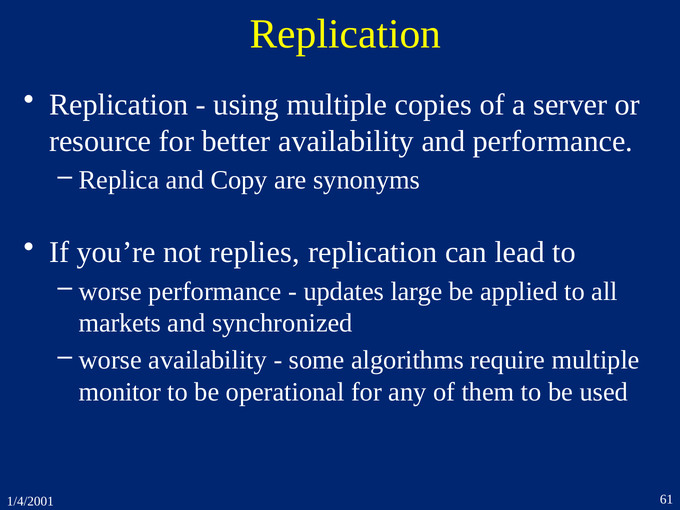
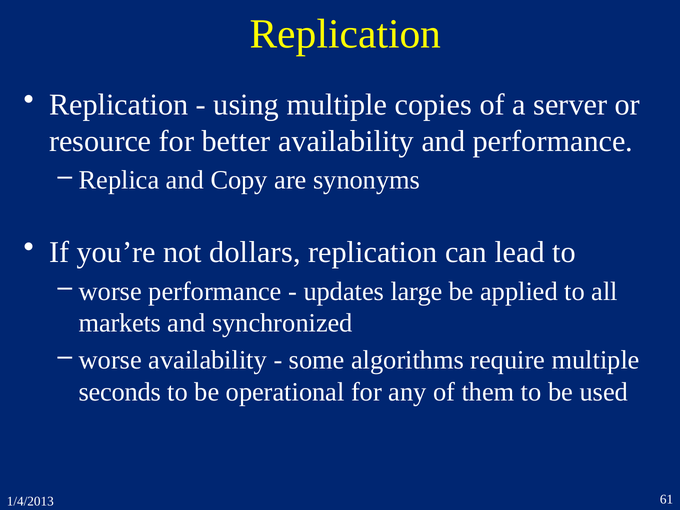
replies: replies -> dollars
monitor: monitor -> seconds
1/4/2001: 1/4/2001 -> 1/4/2013
